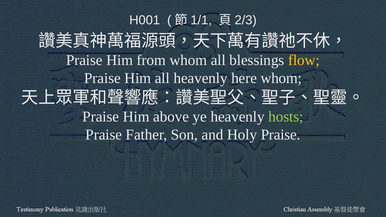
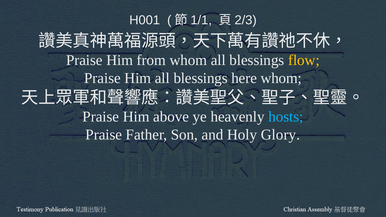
Him all heavenly: heavenly -> blessings
hosts colour: light green -> light blue
Holy Praise: Praise -> Glory
